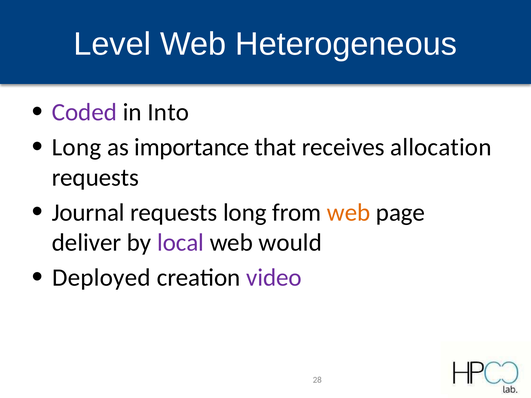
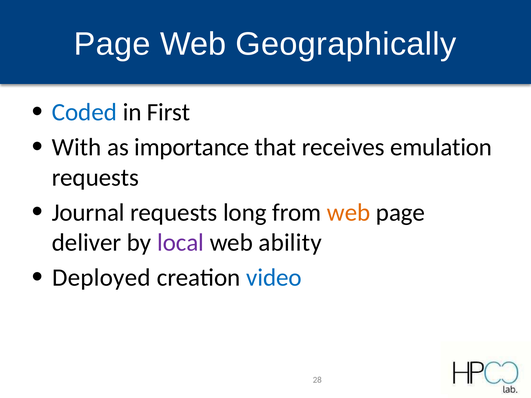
Level at (112, 44): Level -> Page
Heterogeneous: Heterogeneous -> Geographically
Coded colour: purple -> blue
Into: Into -> First
Long at (76, 147): Long -> With
allocation: allocation -> emulation
would: would -> ability
video colour: purple -> blue
